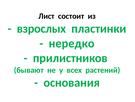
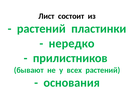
взрослых at (41, 28): взрослых -> растений
